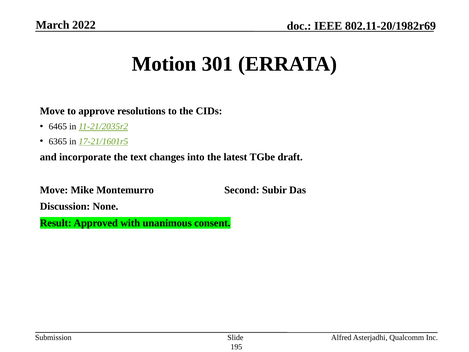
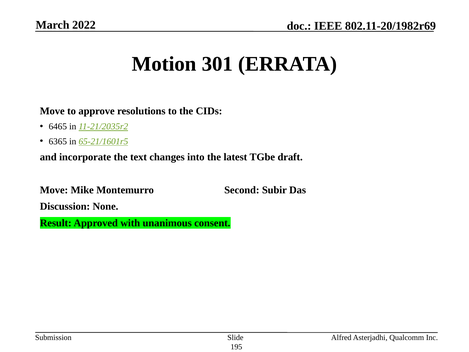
17-21/1601r5: 17-21/1601r5 -> 65-21/1601r5
